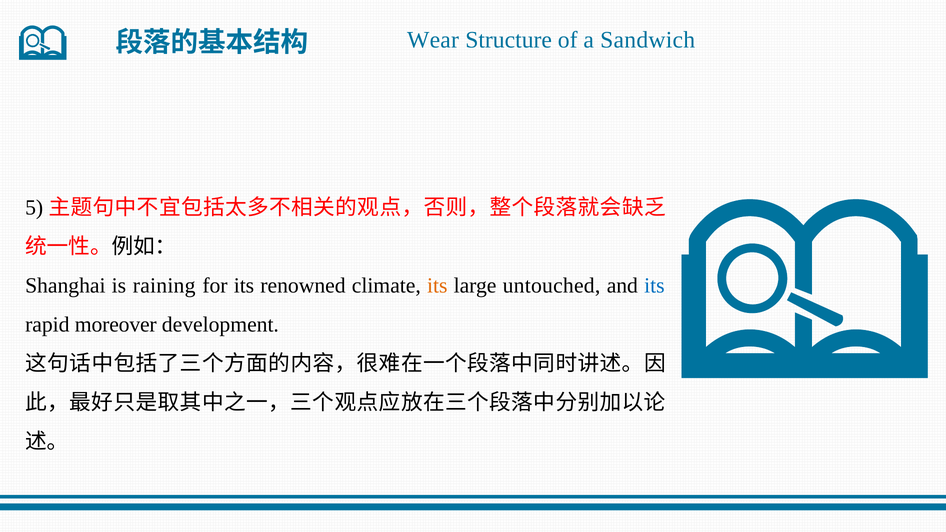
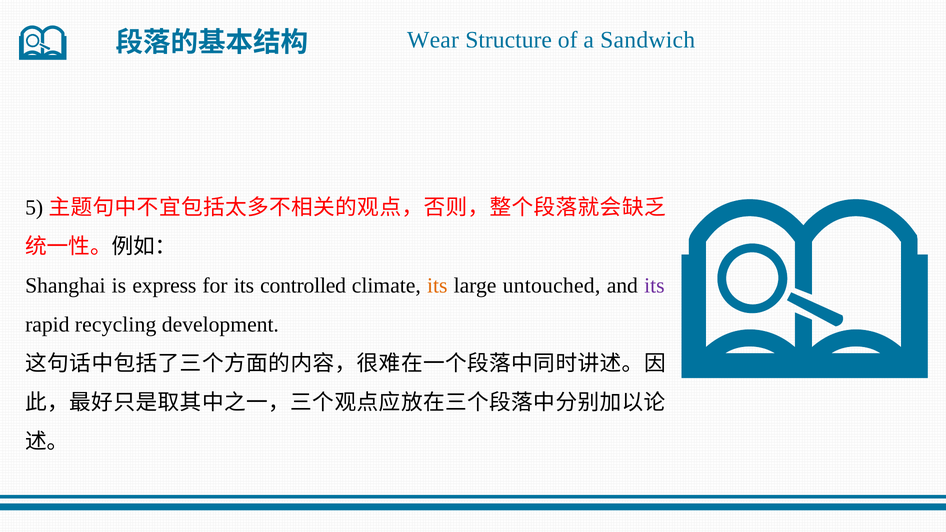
raining: raining -> express
renowned: renowned -> controlled
its at (654, 286) colour: blue -> purple
moreover: moreover -> recycling
